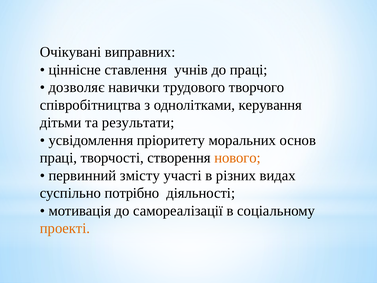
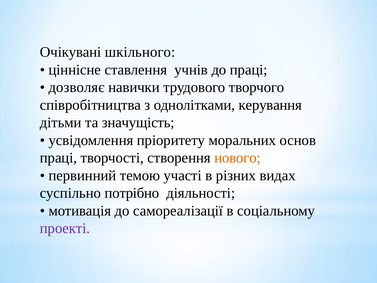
виправних: виправних -> шкільного
результати: результати -> значущість
змісту: змісту -> темою
проекті colour: orange -> purple
